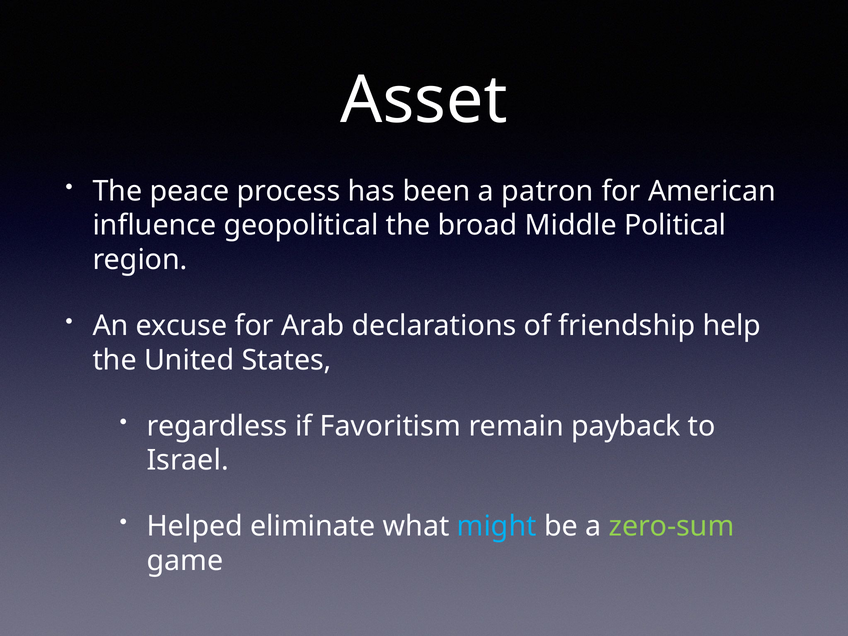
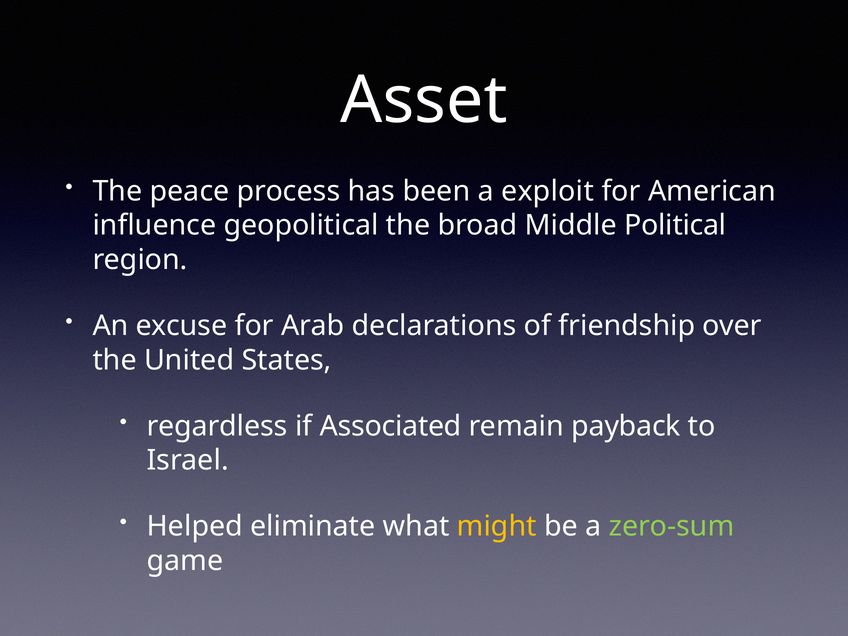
patron: patron -> exploit
help: help -> over
Favoritism: Favoritism -> Associated
might colour: light blue -> yellow
